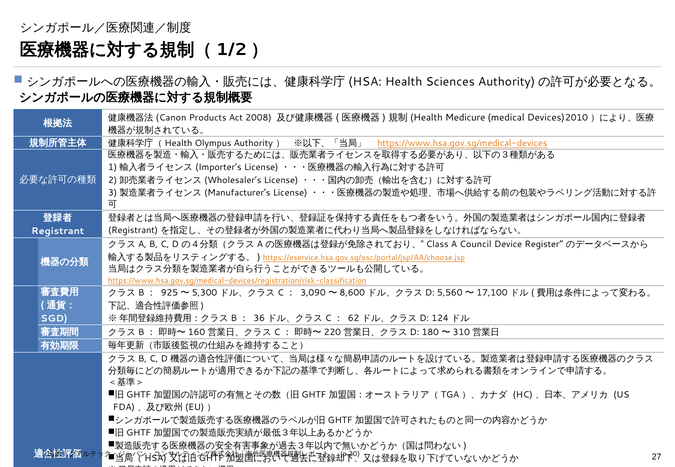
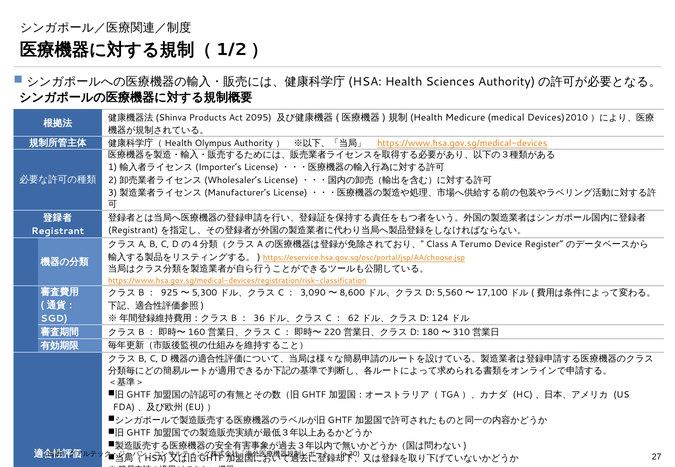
Canon: Canon -> Shinva
2008: 2008 -> 2095
Council: Council -> Terumo
